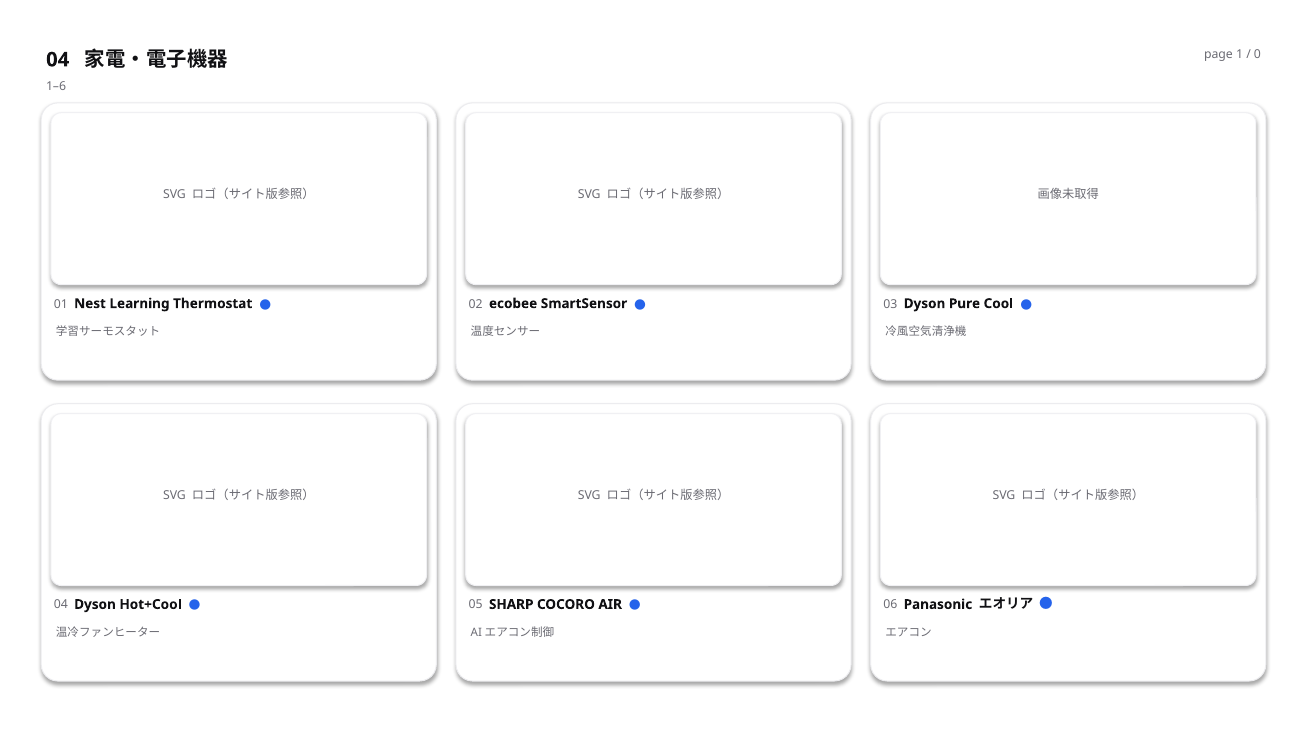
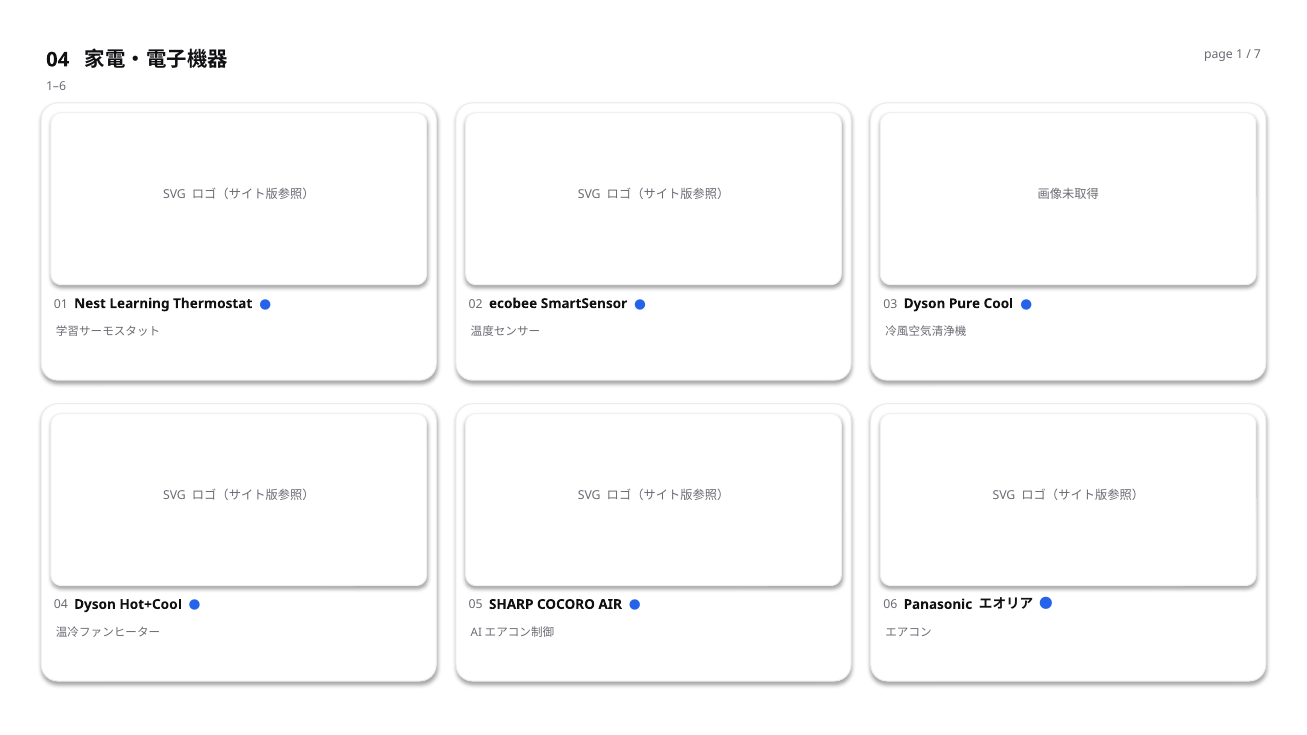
0: 0 -> 7
